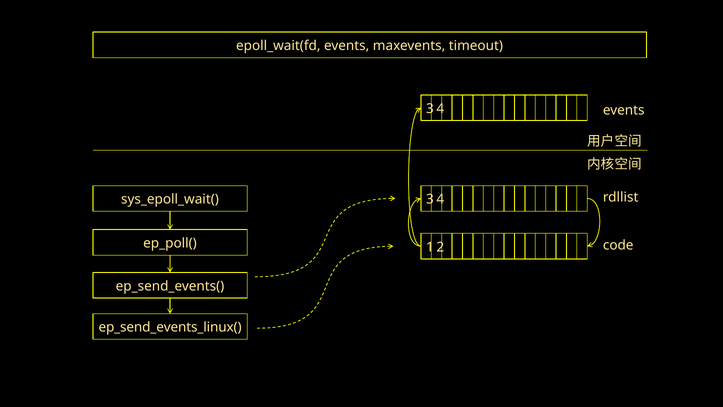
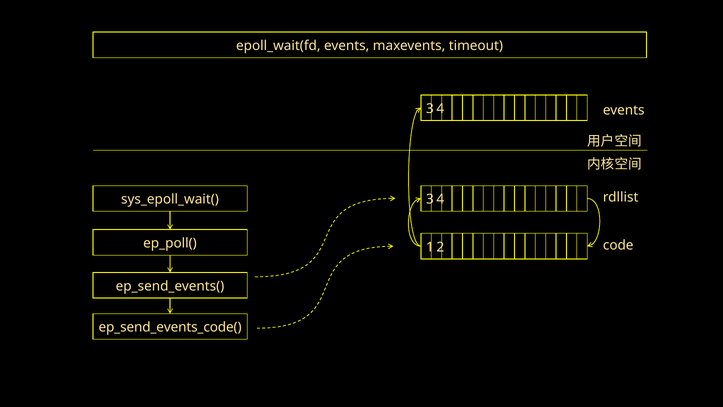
ep_send_events_linux(: ep_send_events_linux( -> ep_send_events_code(
